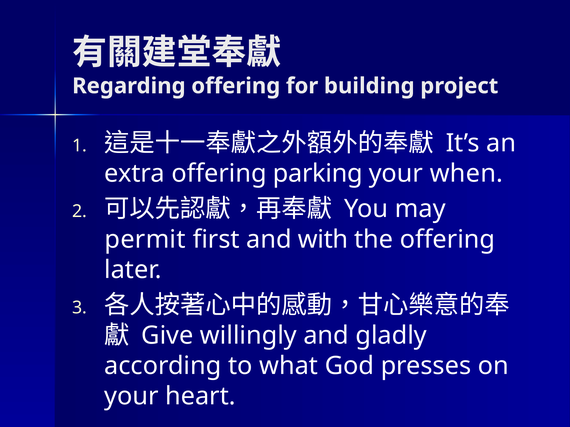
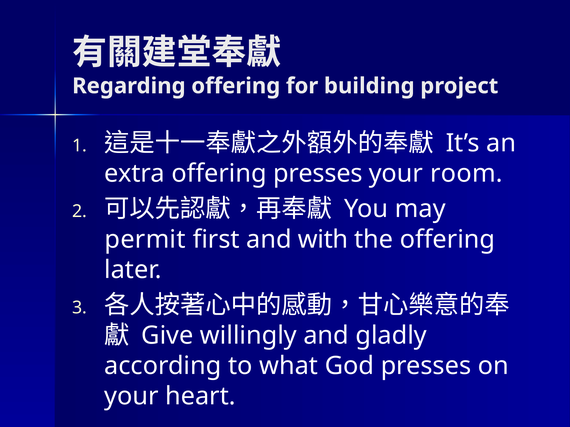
offering parking: parking -> presses
when: when -> room
